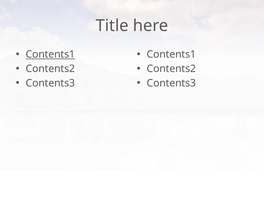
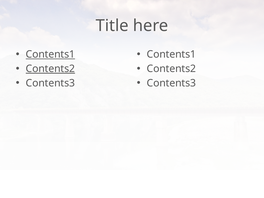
Contents2 at (50, 69) underline: none -> present
